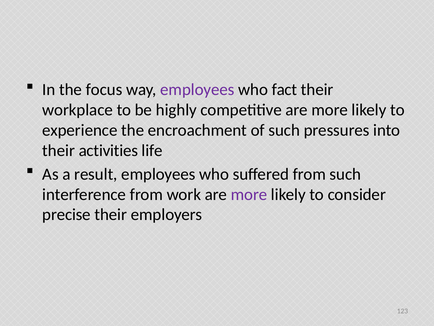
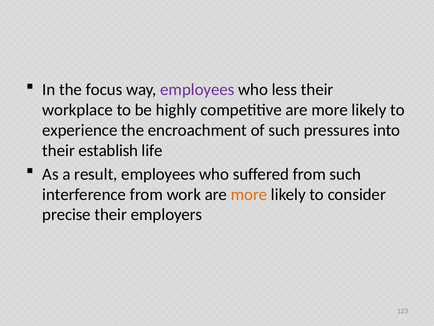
fact: fact -> less
activities: activities -> establish
more at (249, 194) colour: purple -> orange
